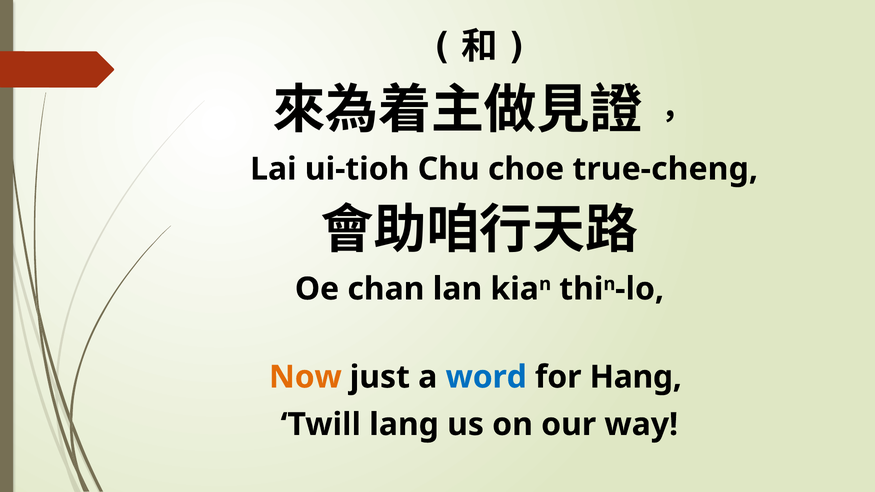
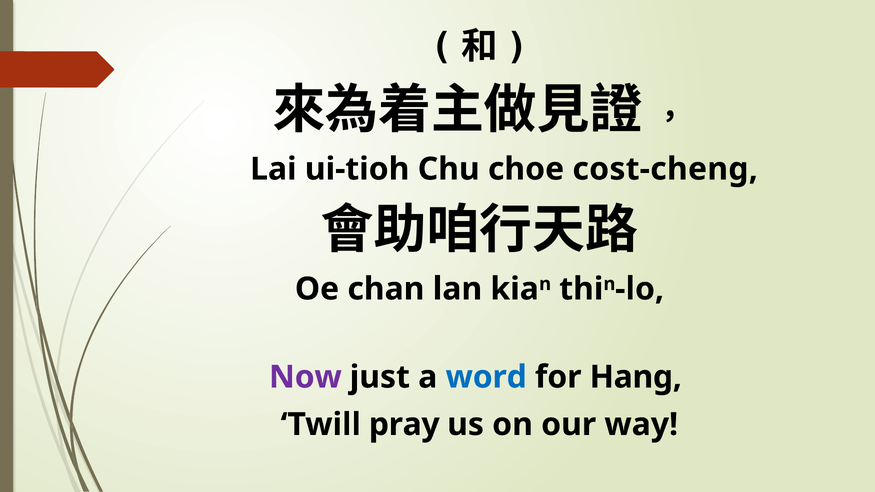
true-cheng: true-cheng -> cost-cheng
Now colour: orange -> purple
lang: lang -> pray
